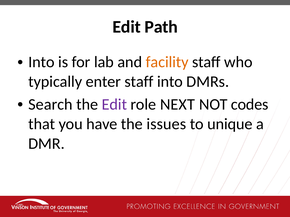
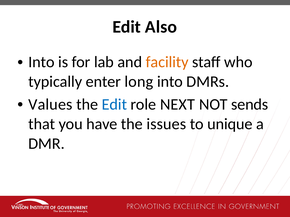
Path: Path -> Also
enter staff: staff -> long
Search: Search -> Values
Edit at (114, 105) colour: purple -> blue
codes: codes -> sends
